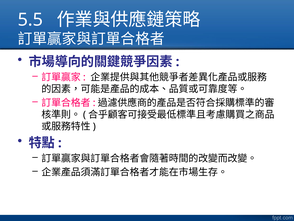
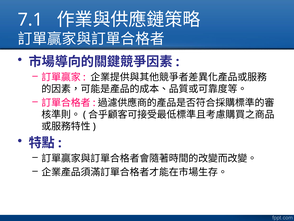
5.5: 5.5 -> 7.1
